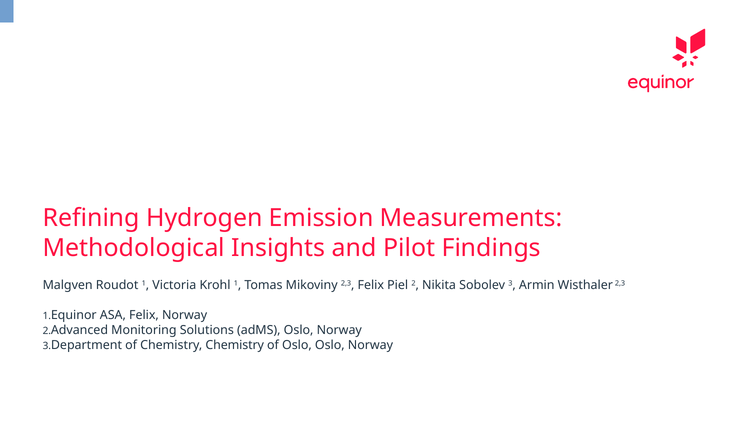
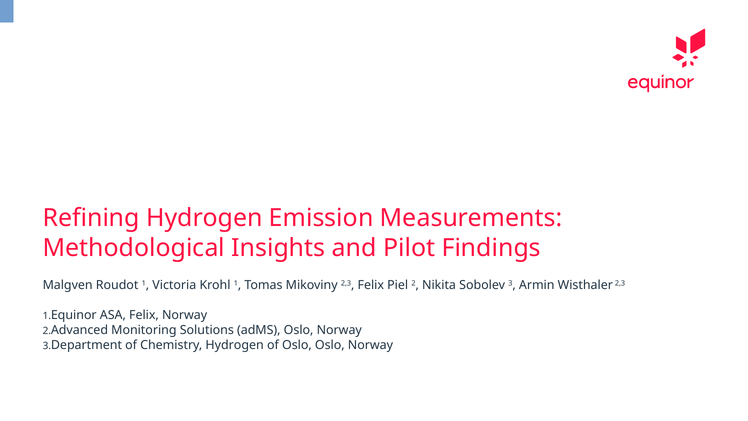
Chemistry Chemistry: Chemistry -> Hydrogen
